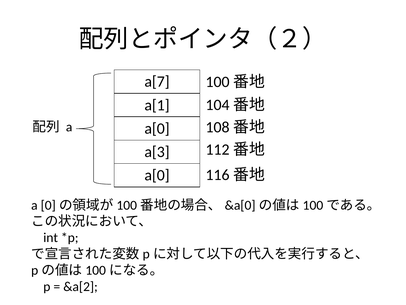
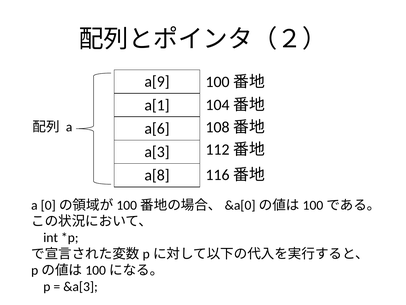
a[7: a[7 -> a[9
a[0 at (157, 128): a[0 -> a[6
a[0 at (157, 175): a[0 -> a[8
&a[2: &a[2 -> &a[3
